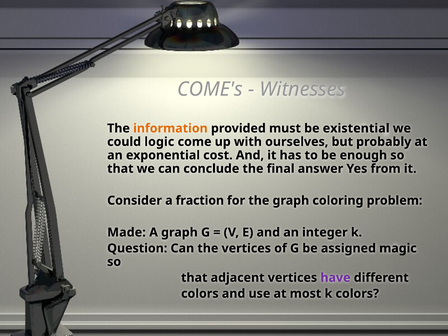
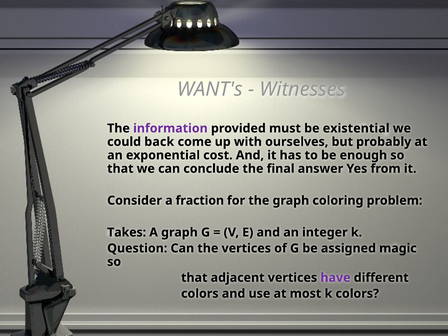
COME's: COME's -> WANT's
information colour: orange -> purple
logic: logic -> back
Made: Made -> Takes
